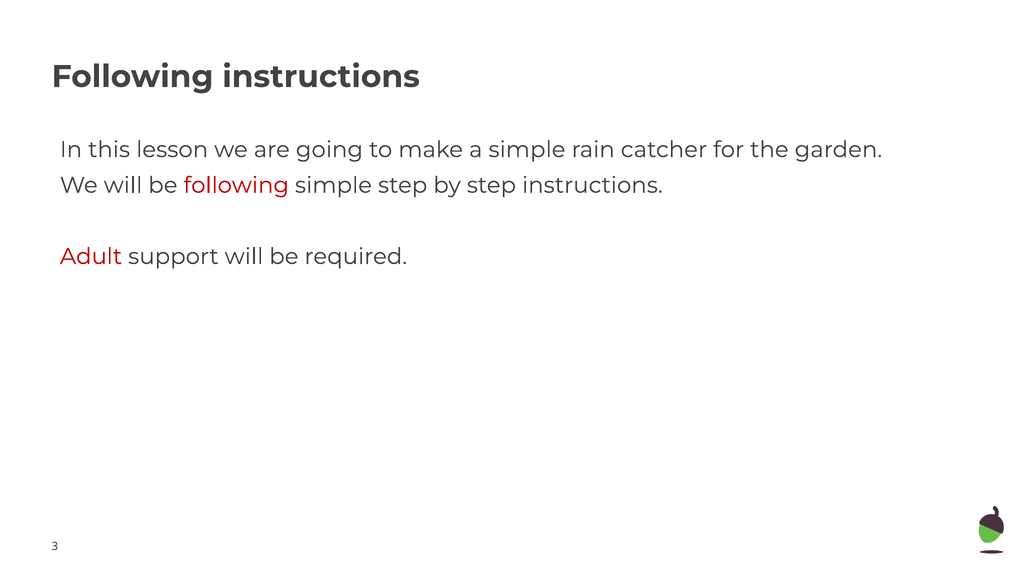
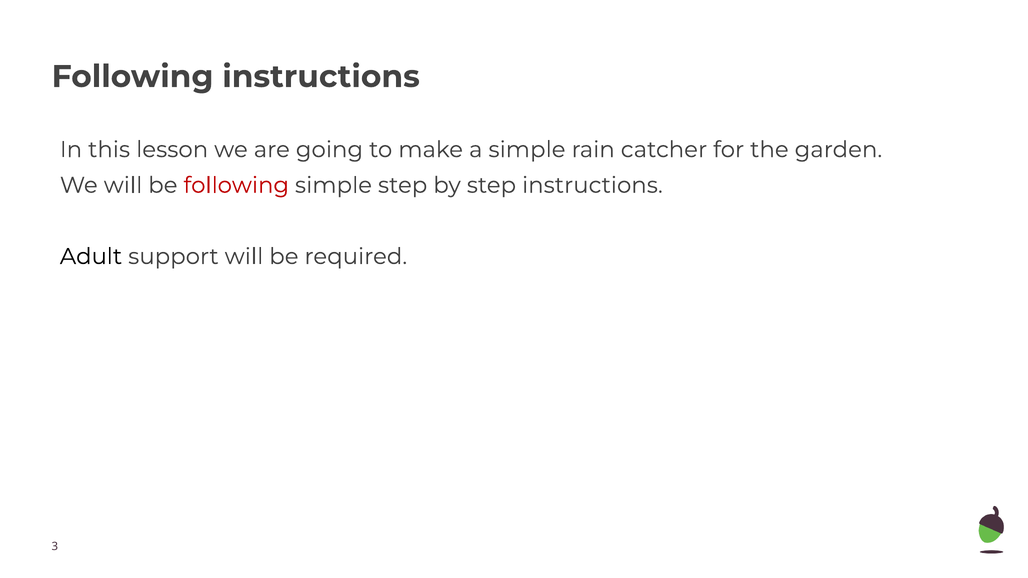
Adult colour: red -> black
